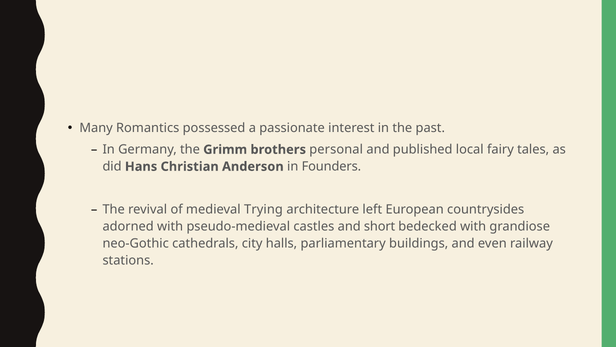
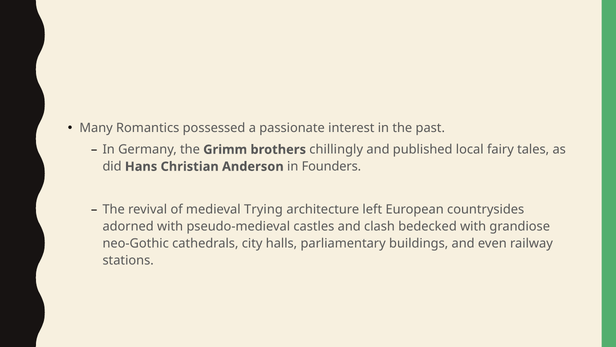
personal: personal -> chillingly
short: short -> clash
